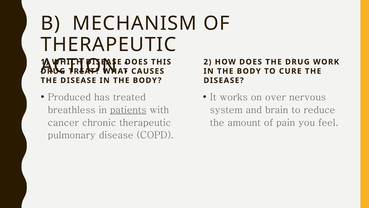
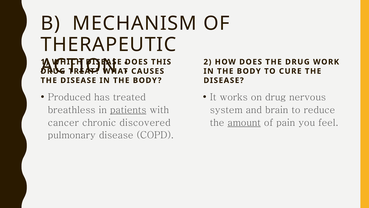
on over: over -> drug
chronic therapeutic: therapeutic -> discovered
amount underline: none -> present
